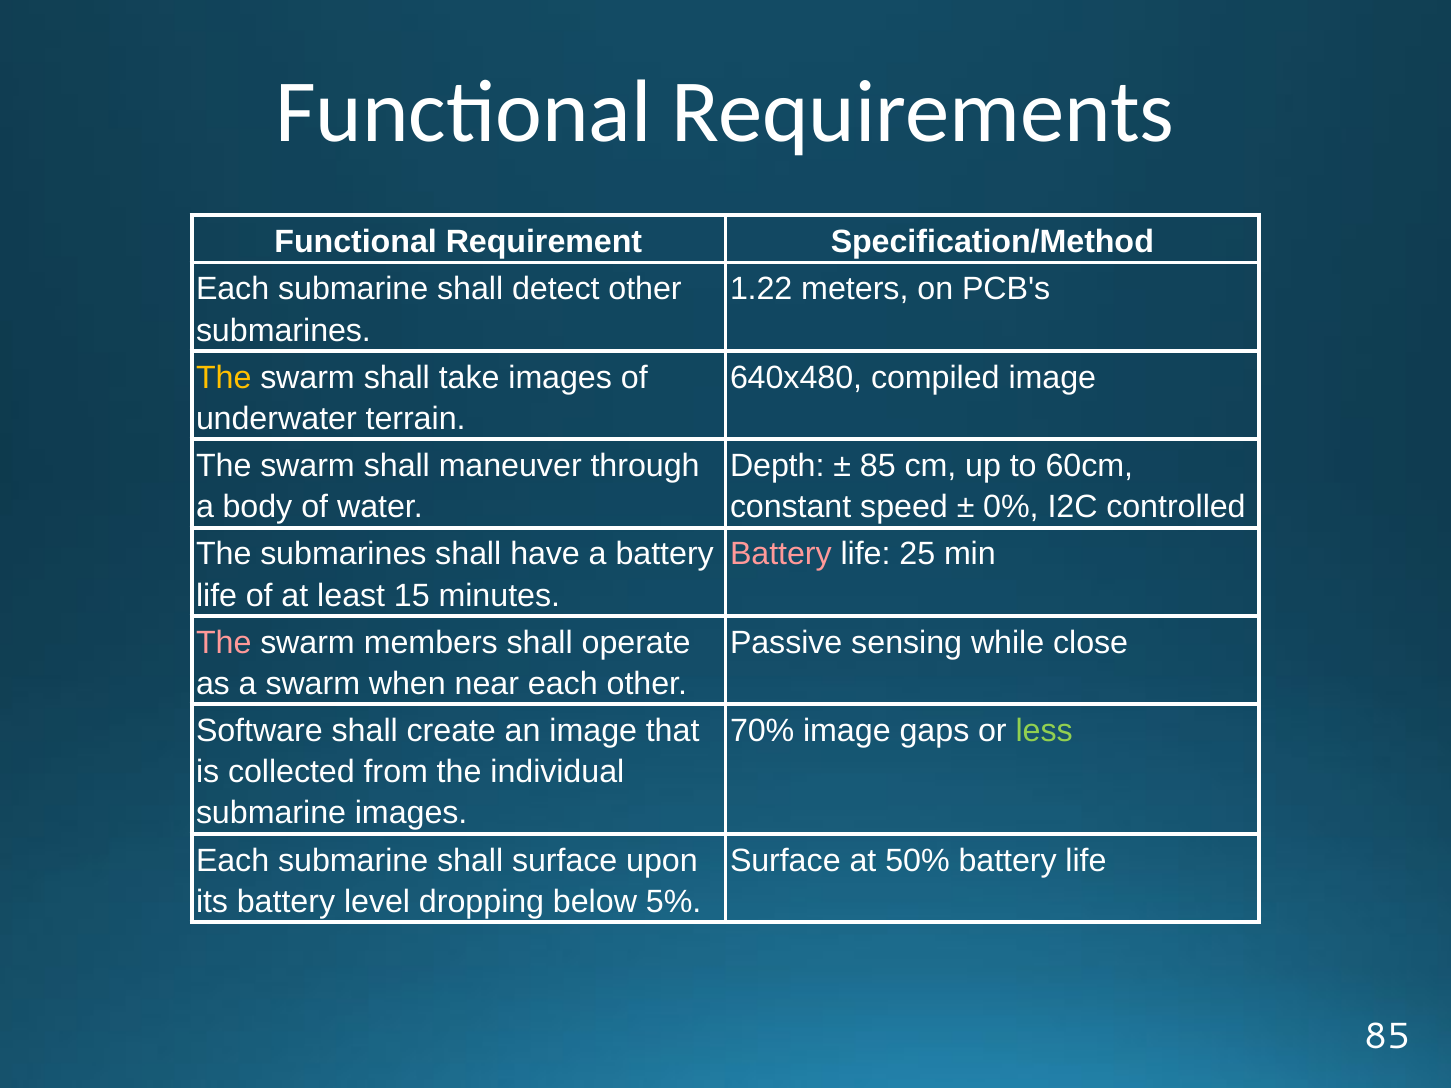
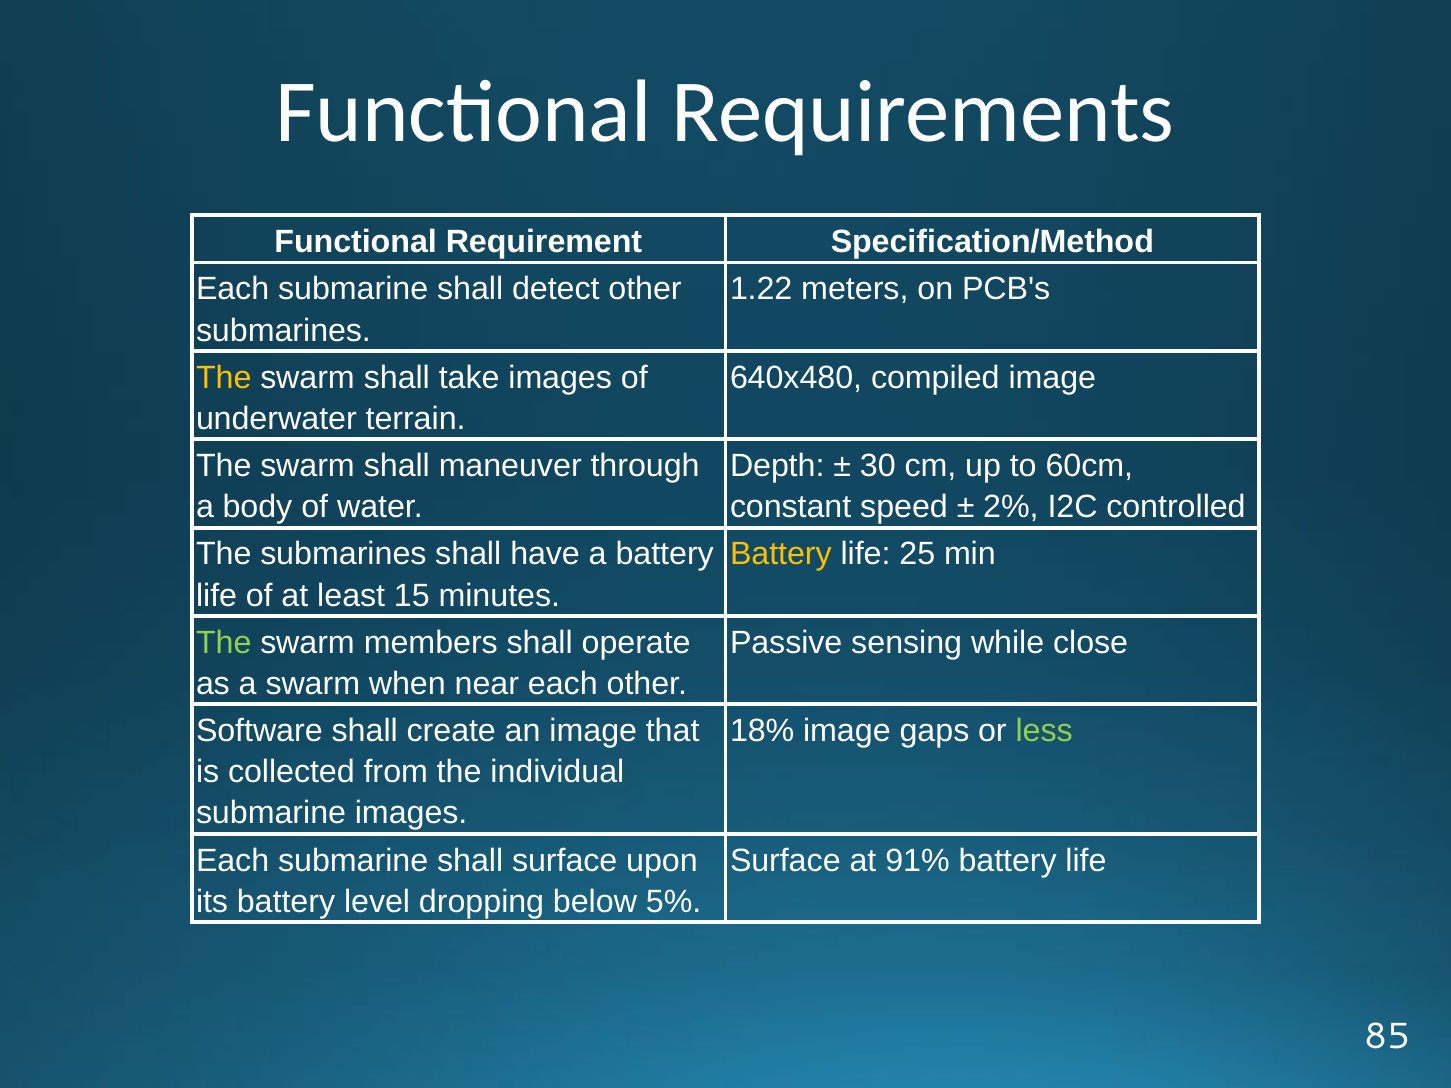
85 at (878, 466): 85 -> 30
0%: 0% -> 2%
Battery at (781, 554) colour: pink -> yellow
The at (224, 643) colour: pink -> light green
70%: 70% -> 18%
50%: 50% -> 91%
